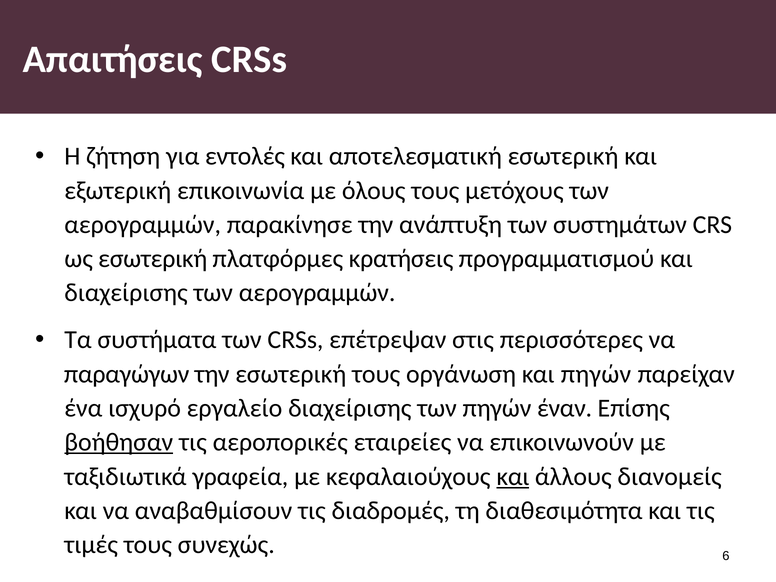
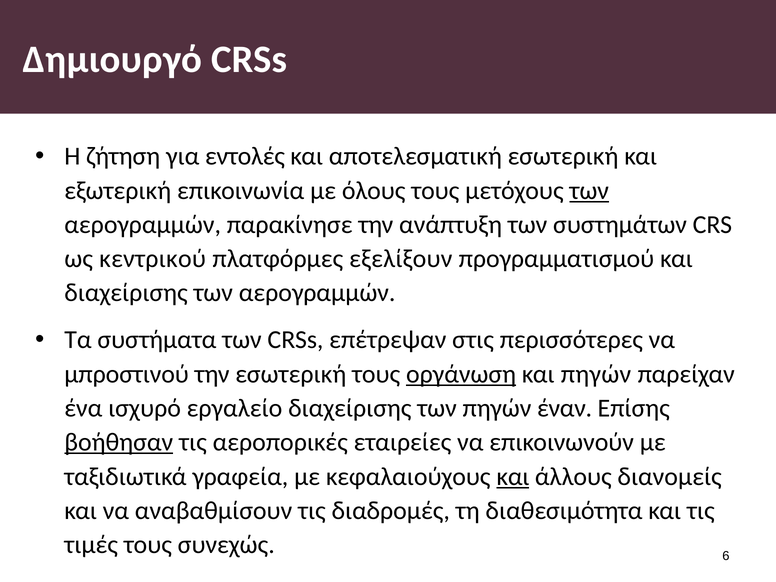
Απαιτήσεις: Απαιτήσεις -> Δημιουργό
των at (589, 191) underline: none -> present
ως εσωτερική: εσωτερική -> κεντρικού
κρατήσεις: κρατήσεις -> εξελίξουν
παραγώγων: παραγώγων -> μπροστινού
οργάνωση underline: none -> present
